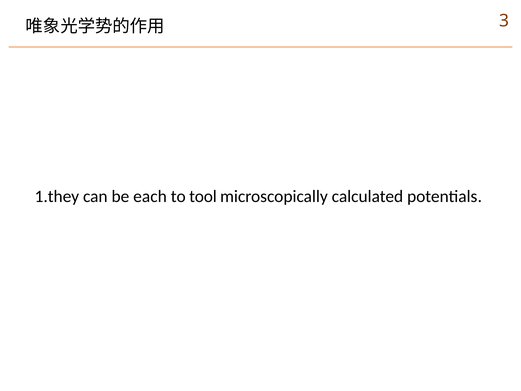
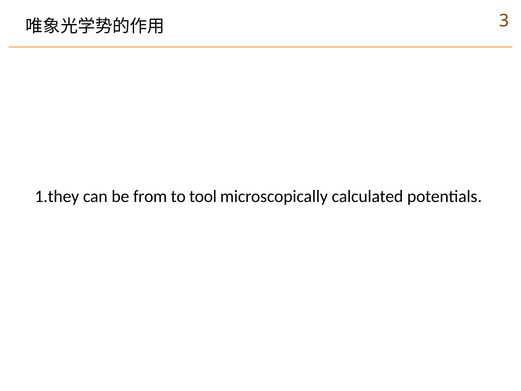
each: each -> from
